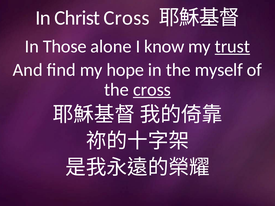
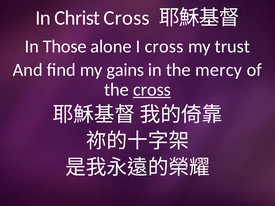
I know: know -> cross
trust underline: present -> none
hope: hope -> gains
myself: myself -> mercy
